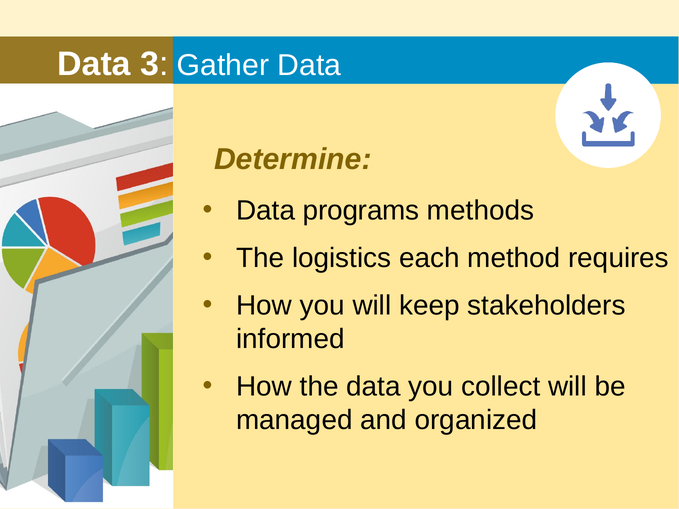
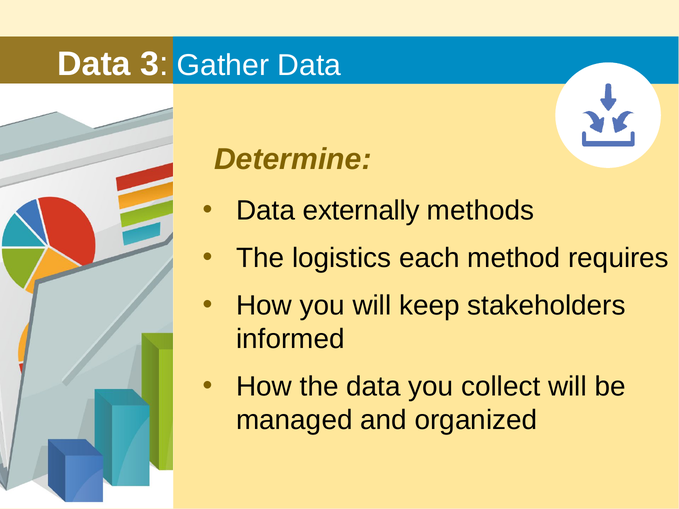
programs: programs -> externally
